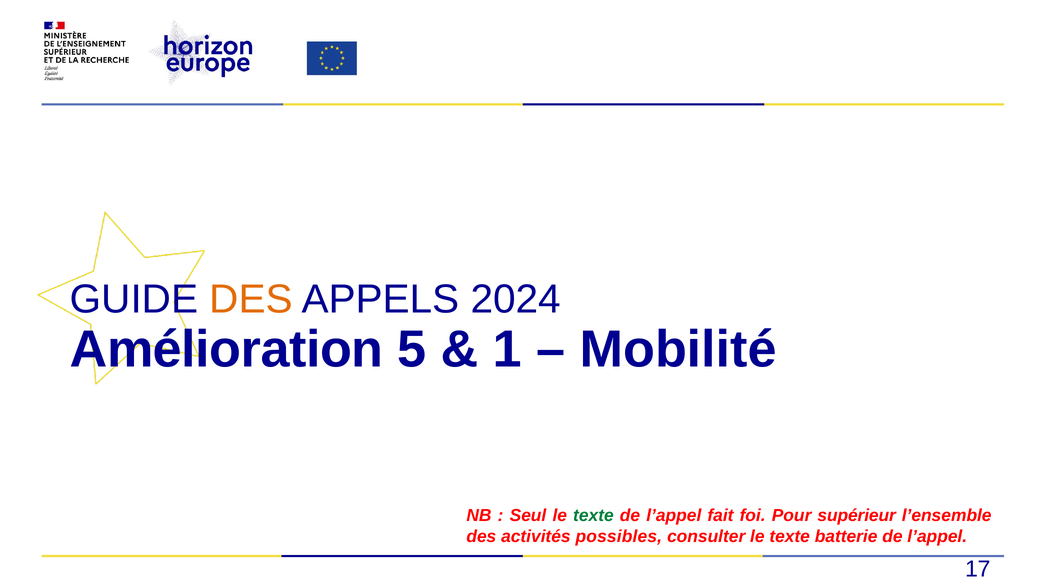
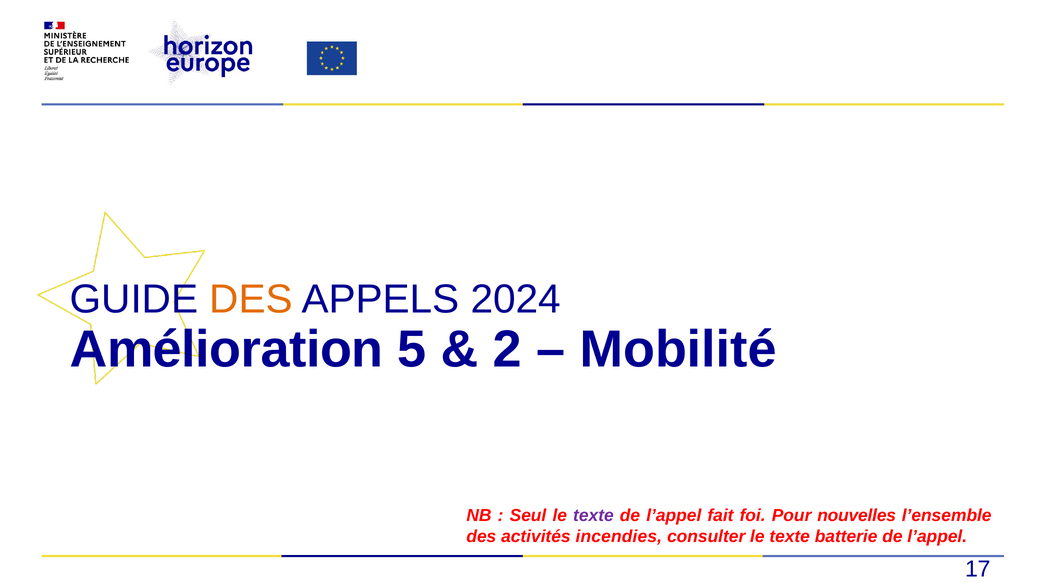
1: 1 -> 2
texte at (593, 516) colour: green -> purple
supérieur: supérieur -> nouvelles
possibles: possibles -> incendies
